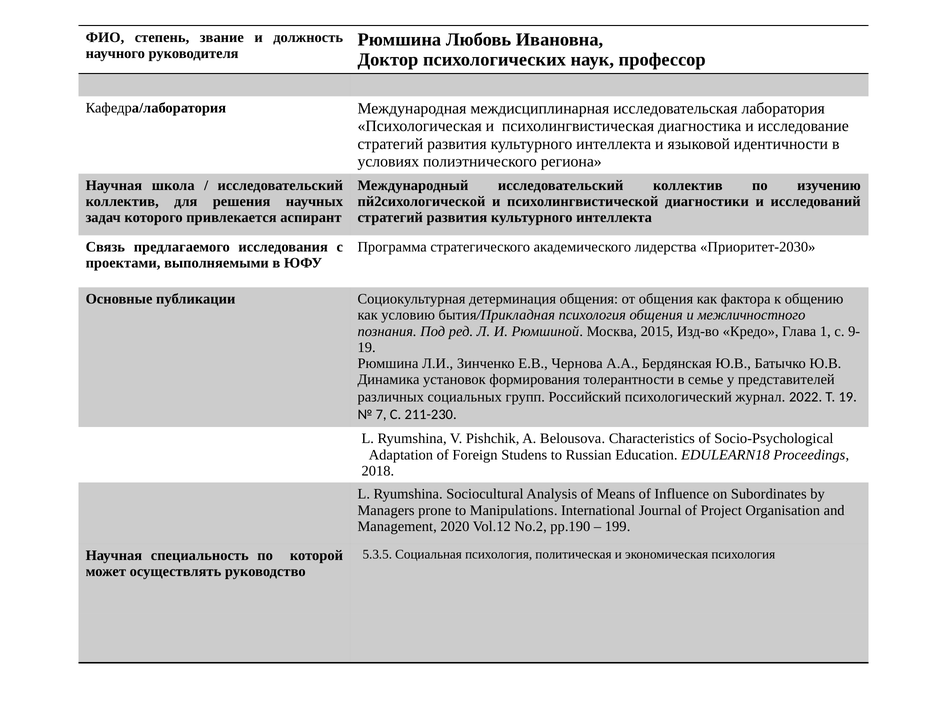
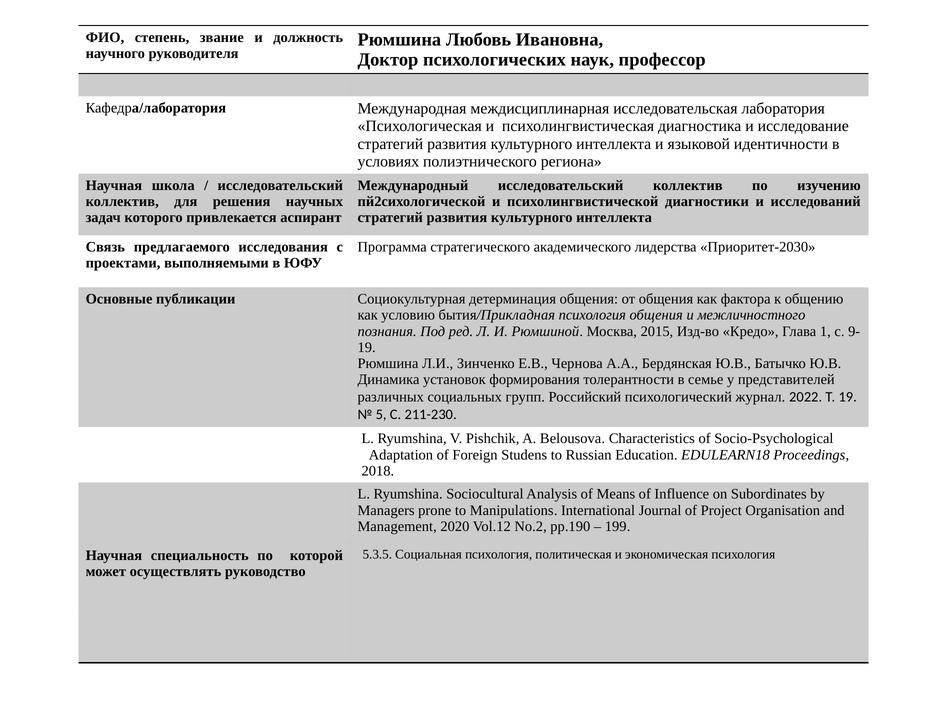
7: 7 -> 5
